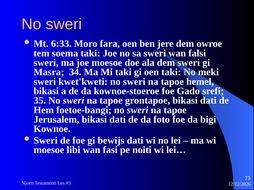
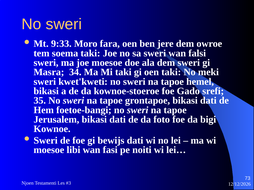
6:33: 6:33 -> 9:33
